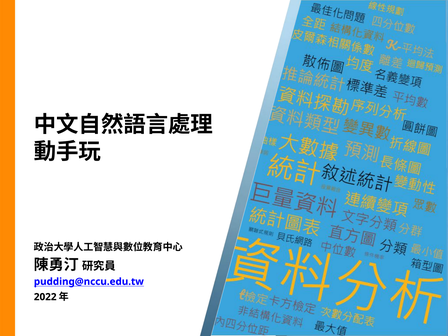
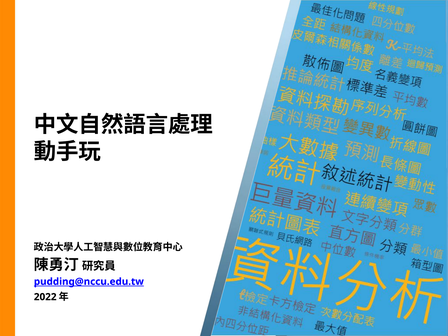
pudding@nccu.edu.tw underline: none -> present
